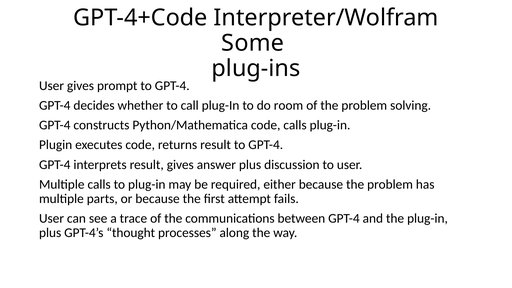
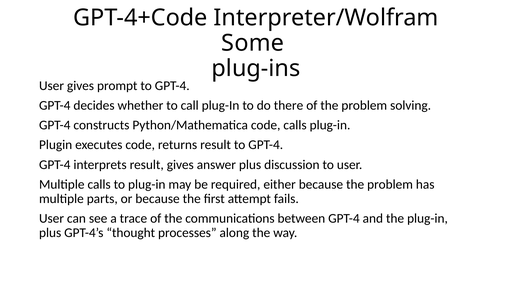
room: room -> there
